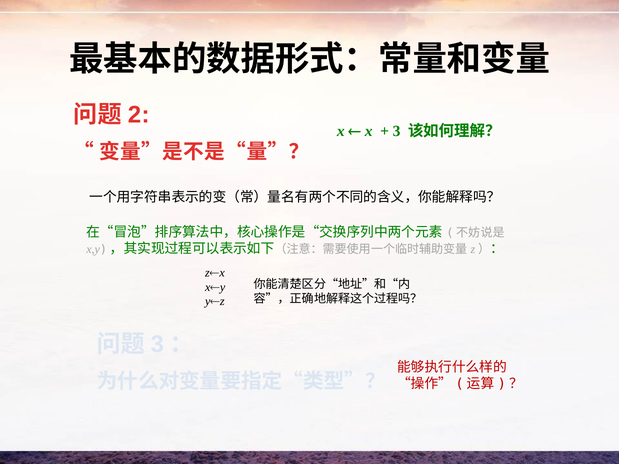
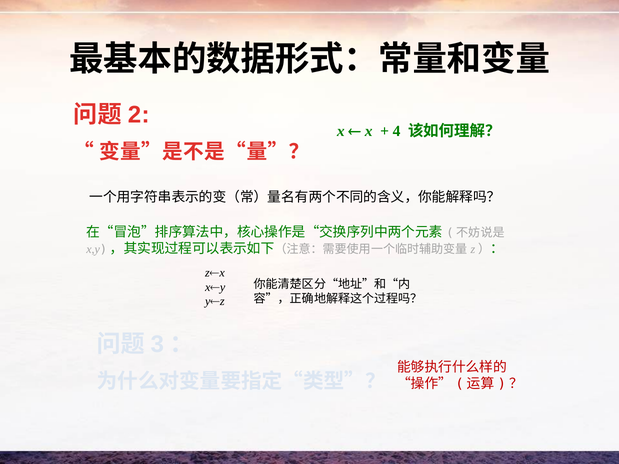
3 at (397, 131): 3 -> 4
